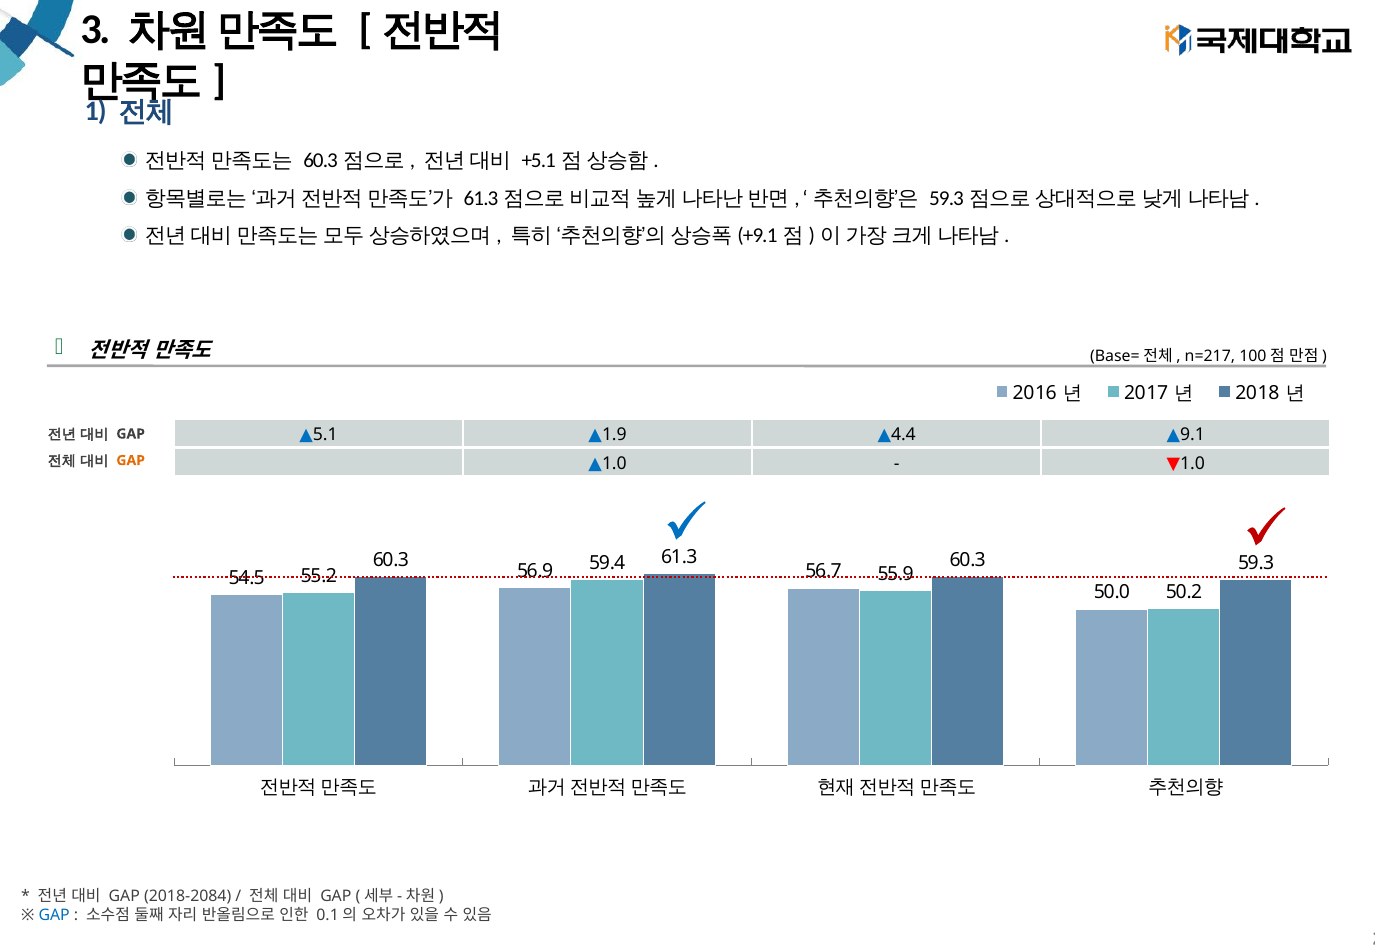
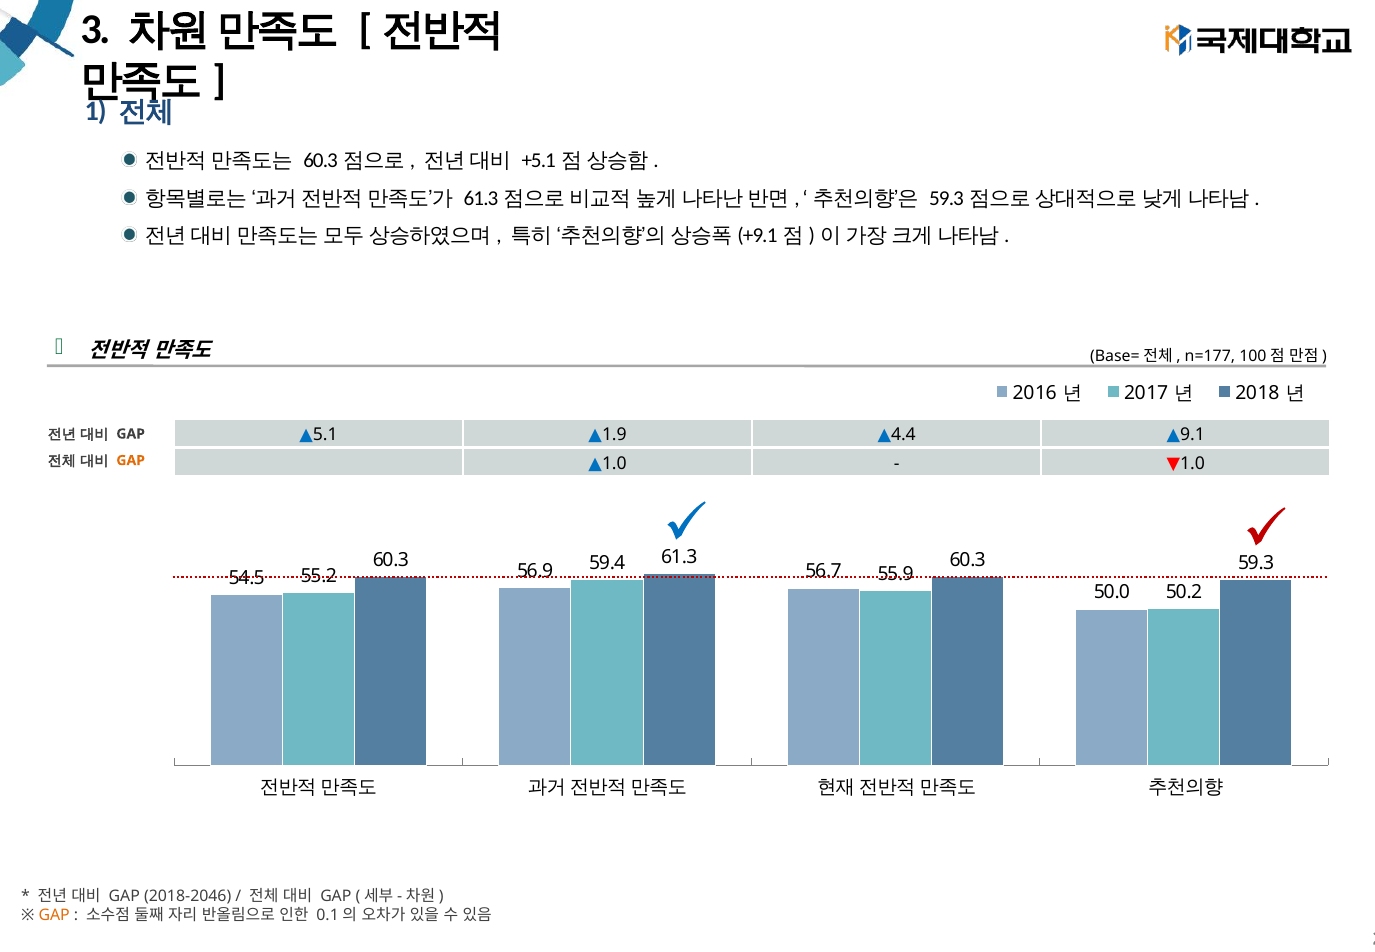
n=217: n=217 -> n=177
2018-2084: 2018-2084 -> 2018-2046
GAP at (54, 915) colour: blue -> orange
